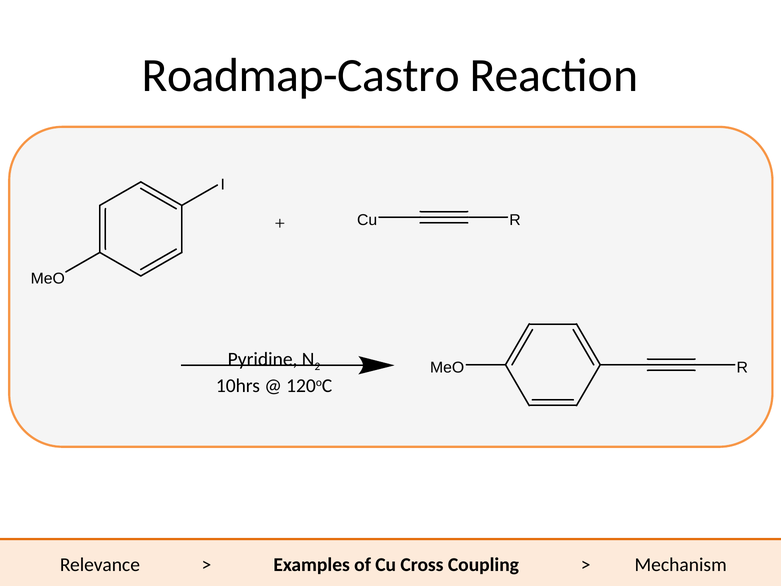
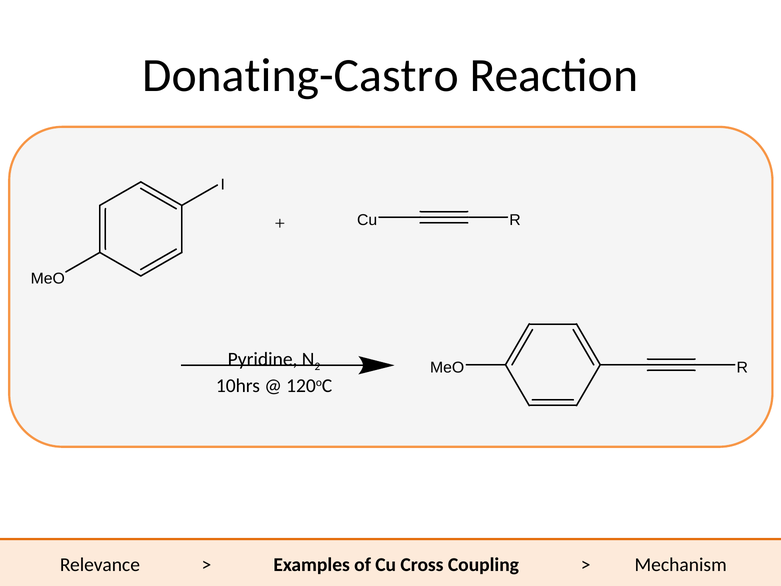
Roadmap-Castro: Roadmap-Castro -> Donating-Castro
